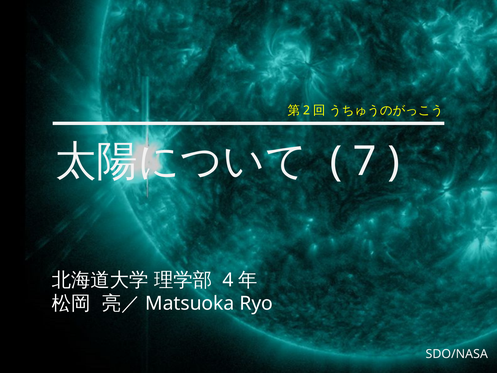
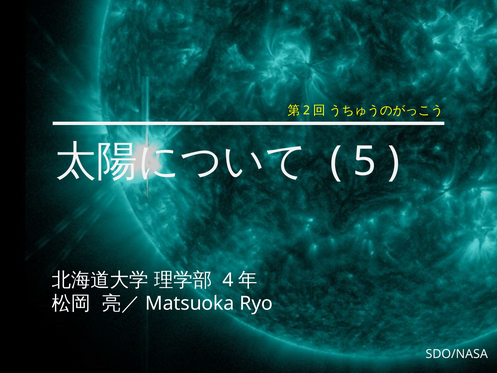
7: 7 -> 5
